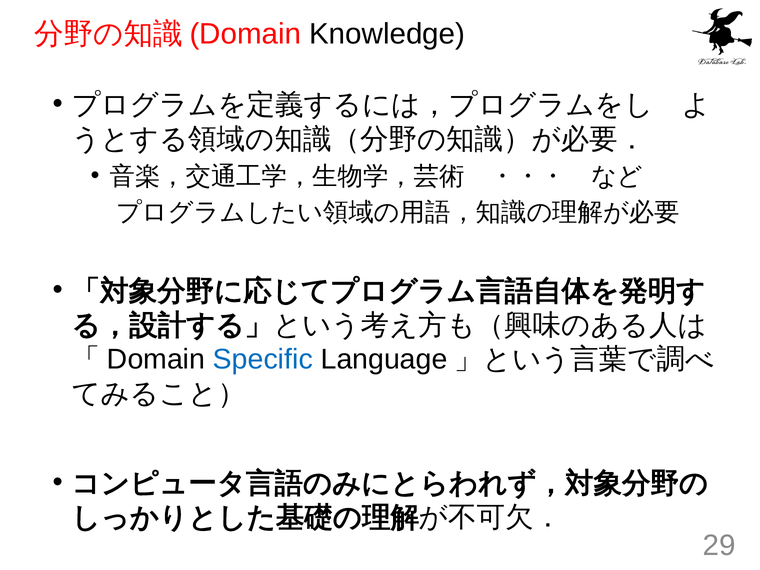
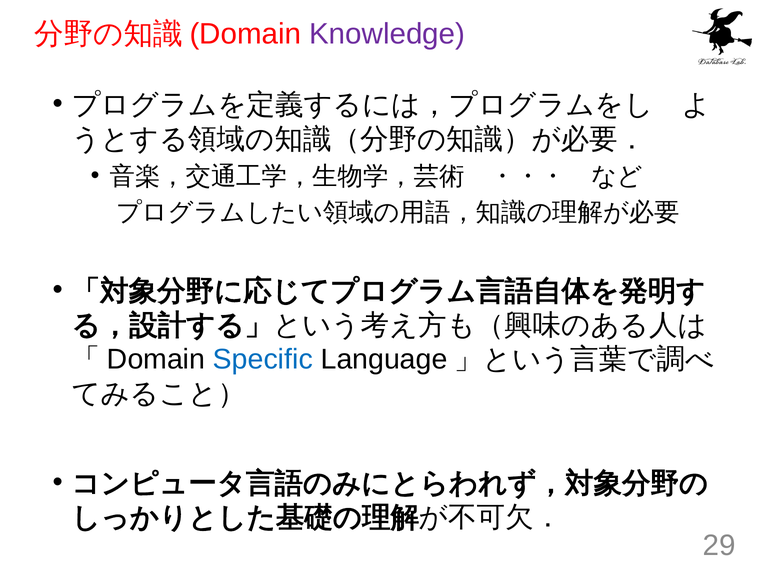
Knowledge colour: black -> purple
